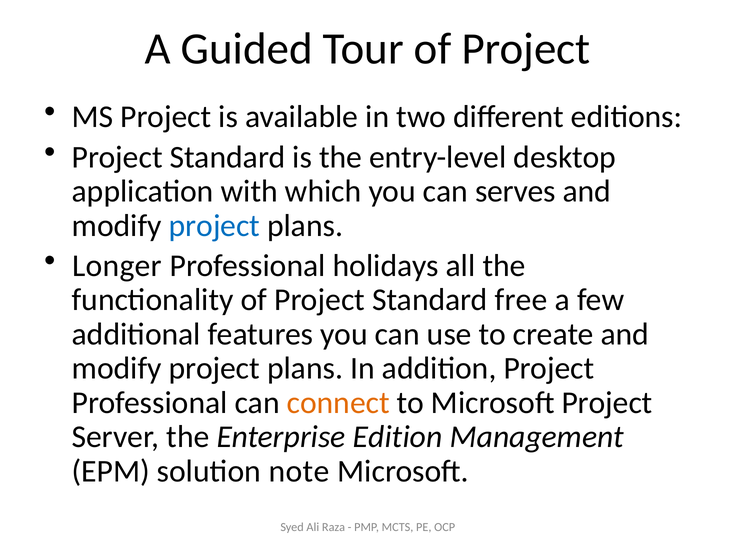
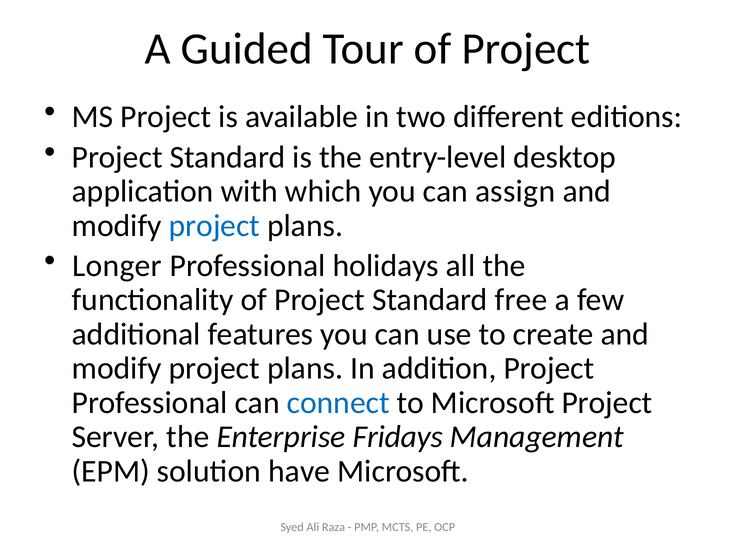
serves: serves -> assign
connect colour: orange -> blue
Edition: Edition -> Fridays
note: note -> have
